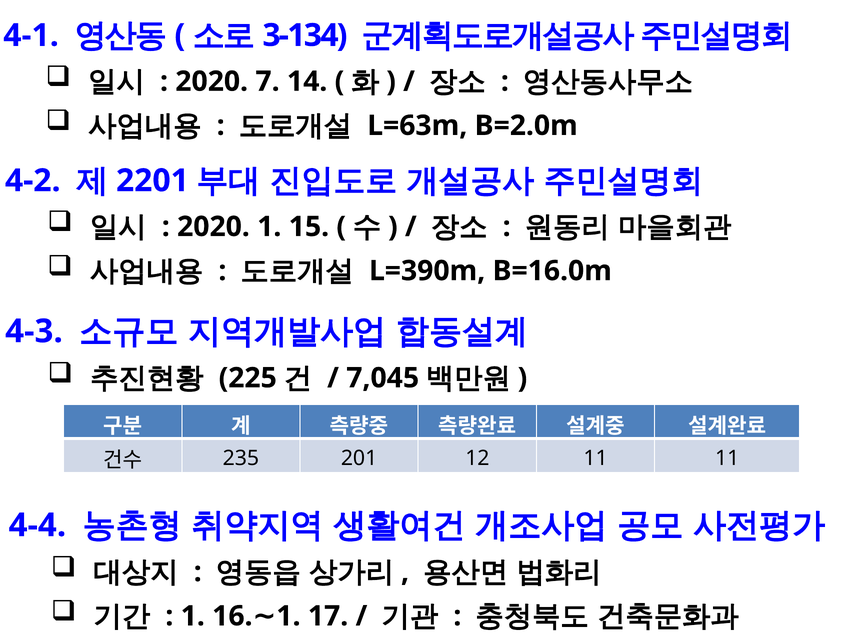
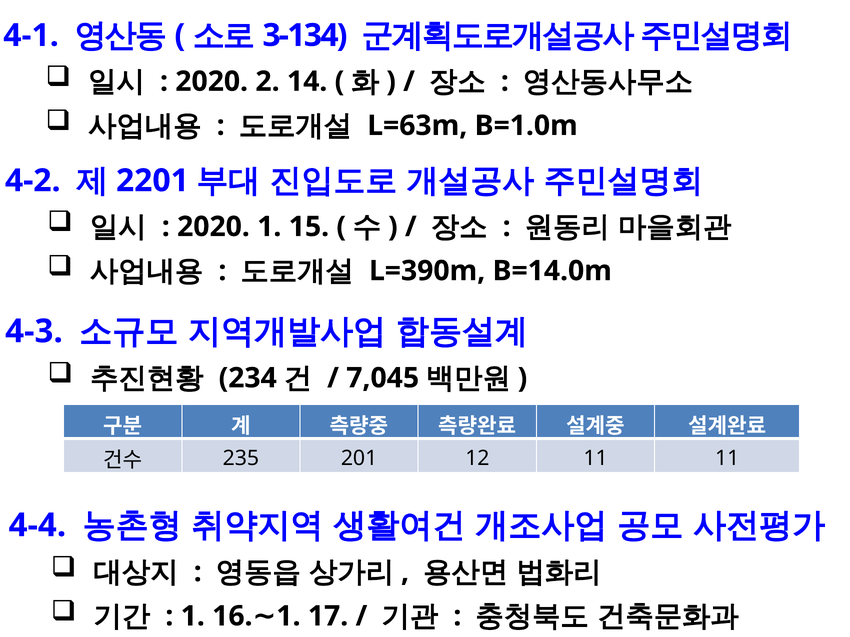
7: 7 -> 2
B=2.0m: B=2.0m -> B=1.0m
B=16.0m: B=16.0m -> B=14.0m
225: 225 -> 234
